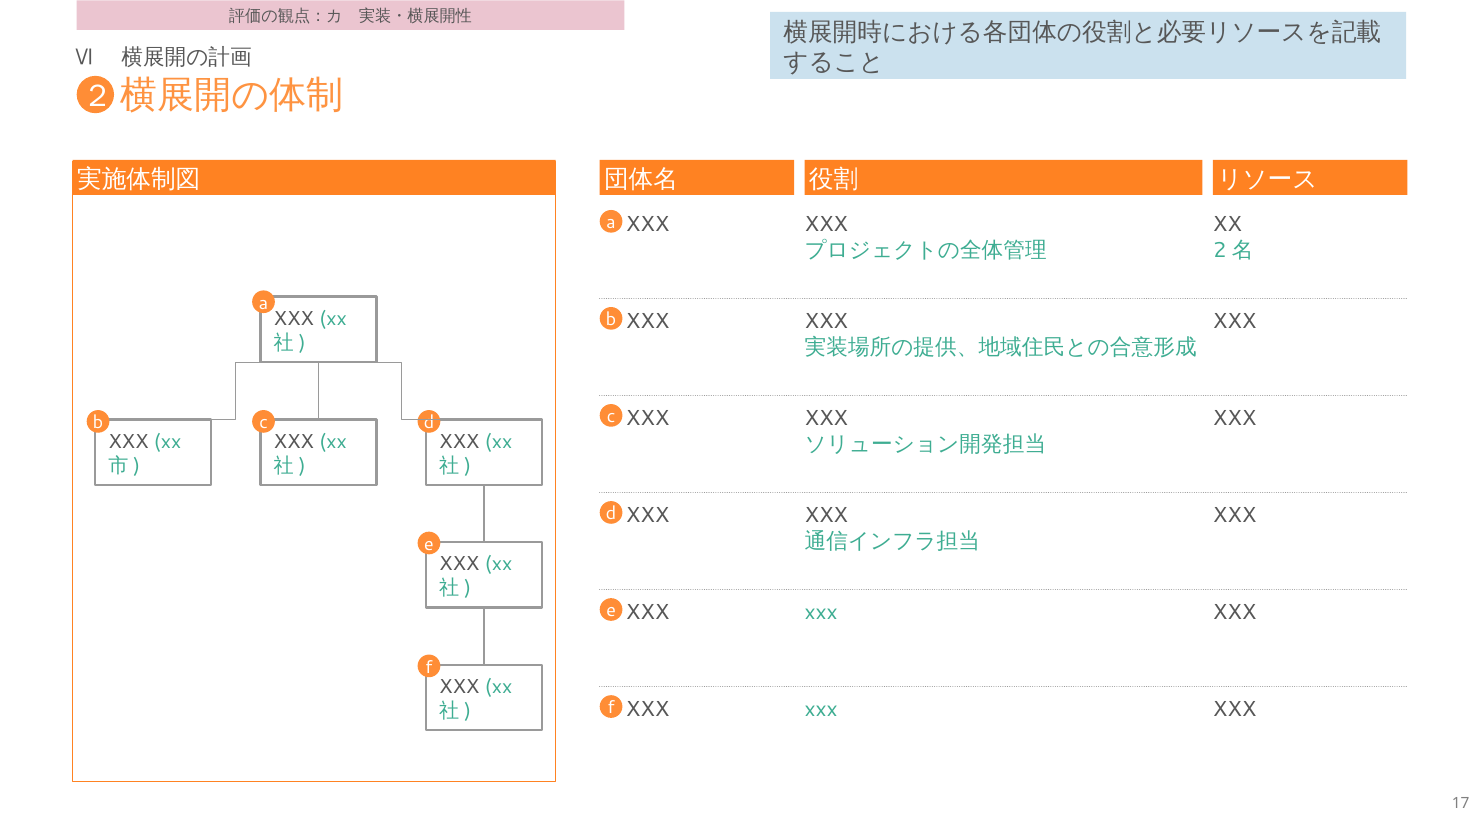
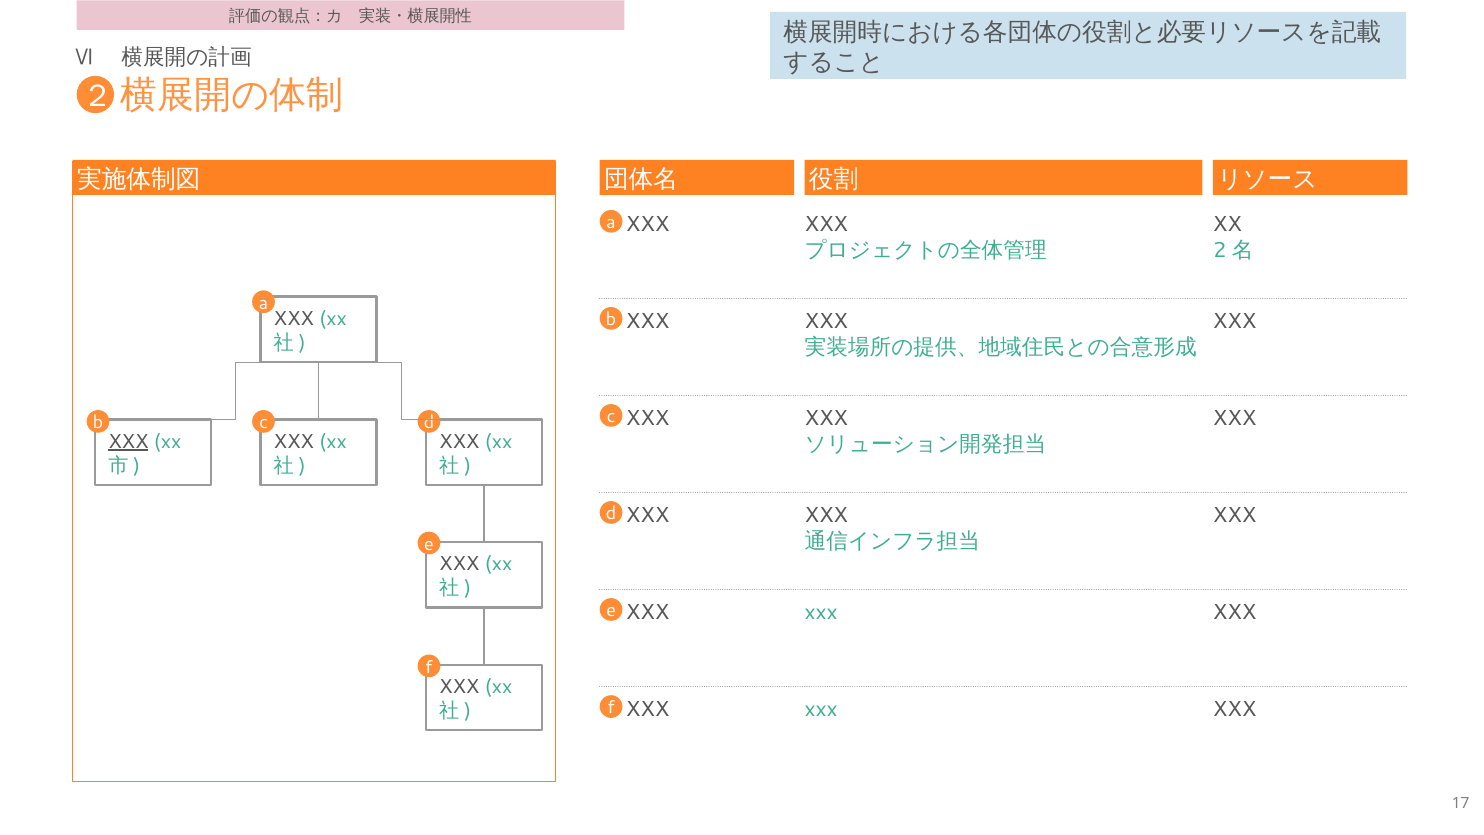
XXX at (128, 441) underline: none -> present
